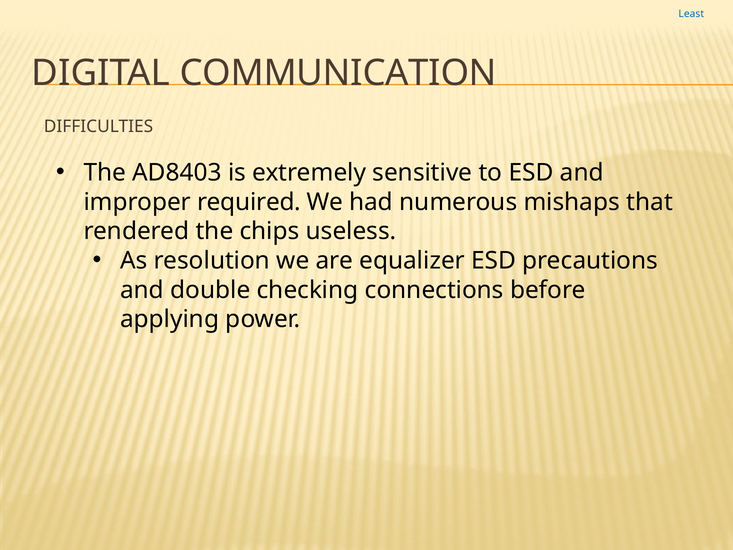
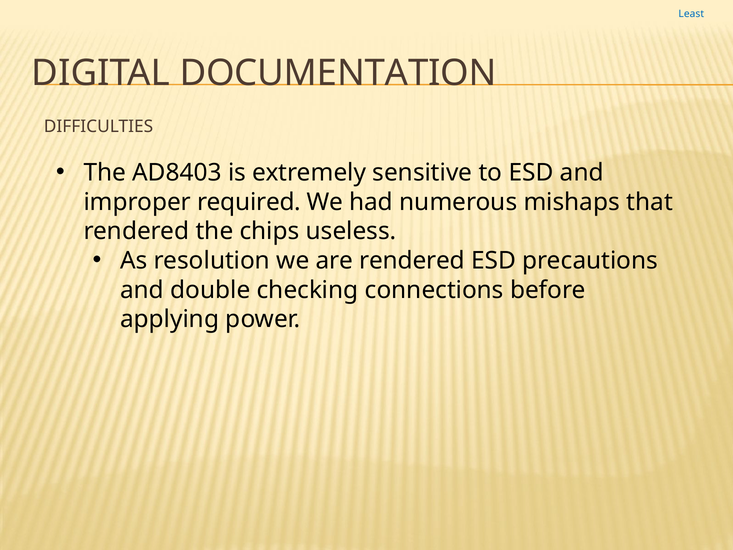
COMMUNICATION: COMMUNICATION -> DOCUMENTATION
are equalizer: equalizer -> rendered
